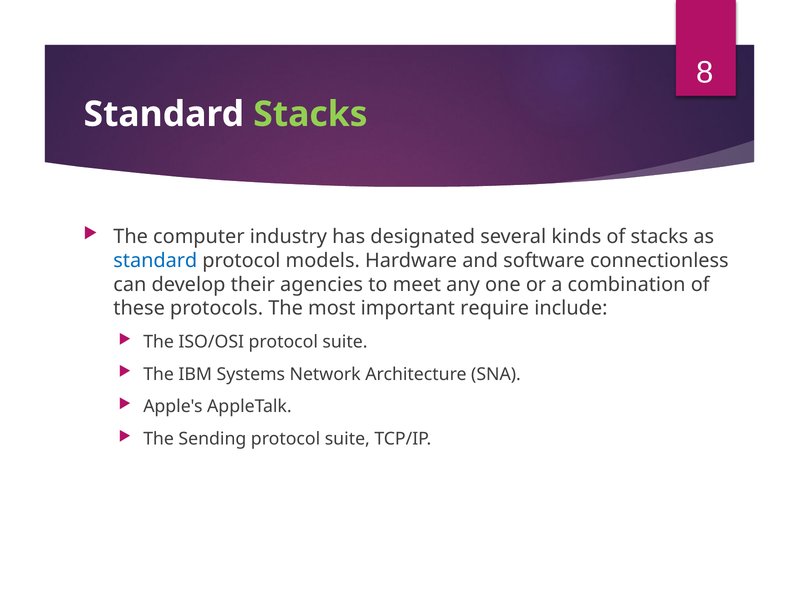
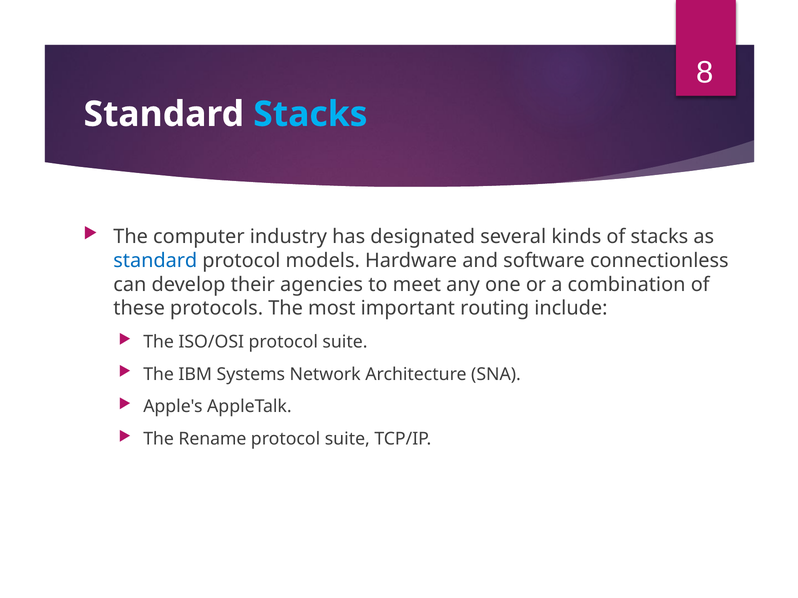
Stacks at (310, 114) colour: light green -> light blue
require: require -> routing
Sending: Sending -> Rename
